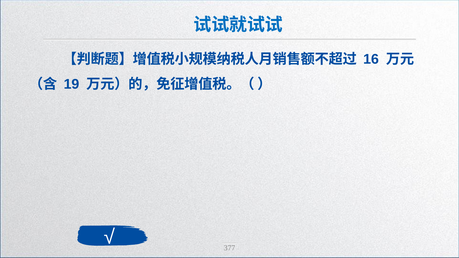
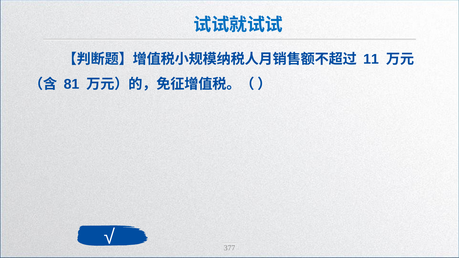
16: 16 -> 11
19: 19 -> 81
